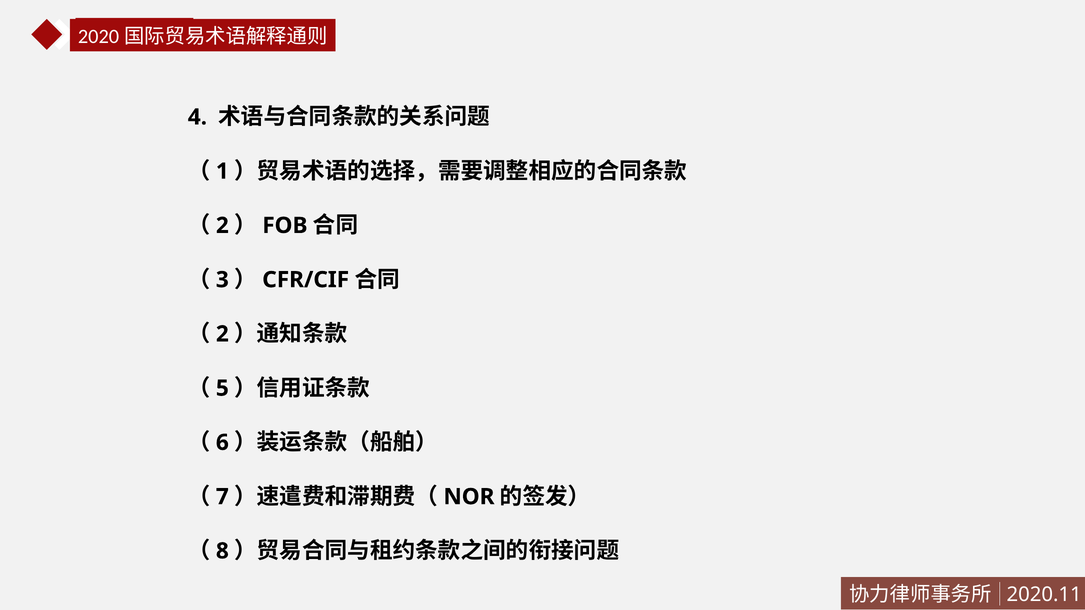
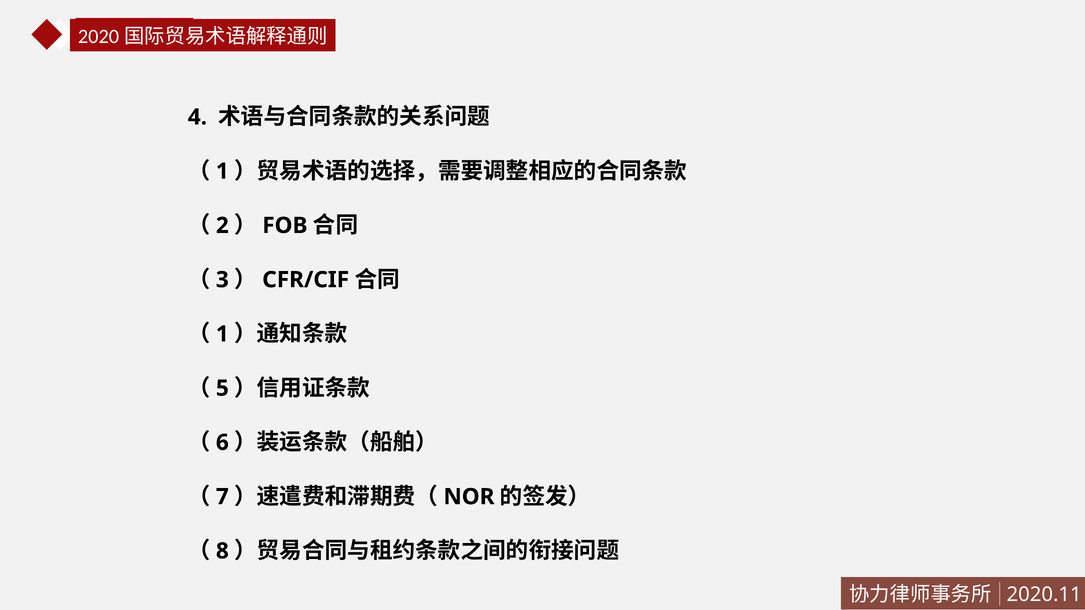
2 at (222, 334): 2 -> 1
